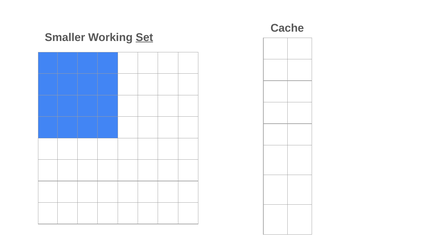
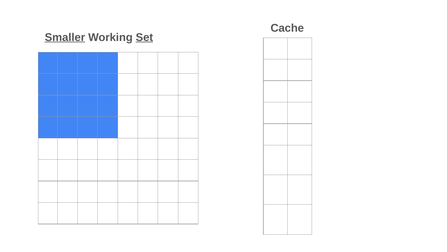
Smaller underline: none -> present
